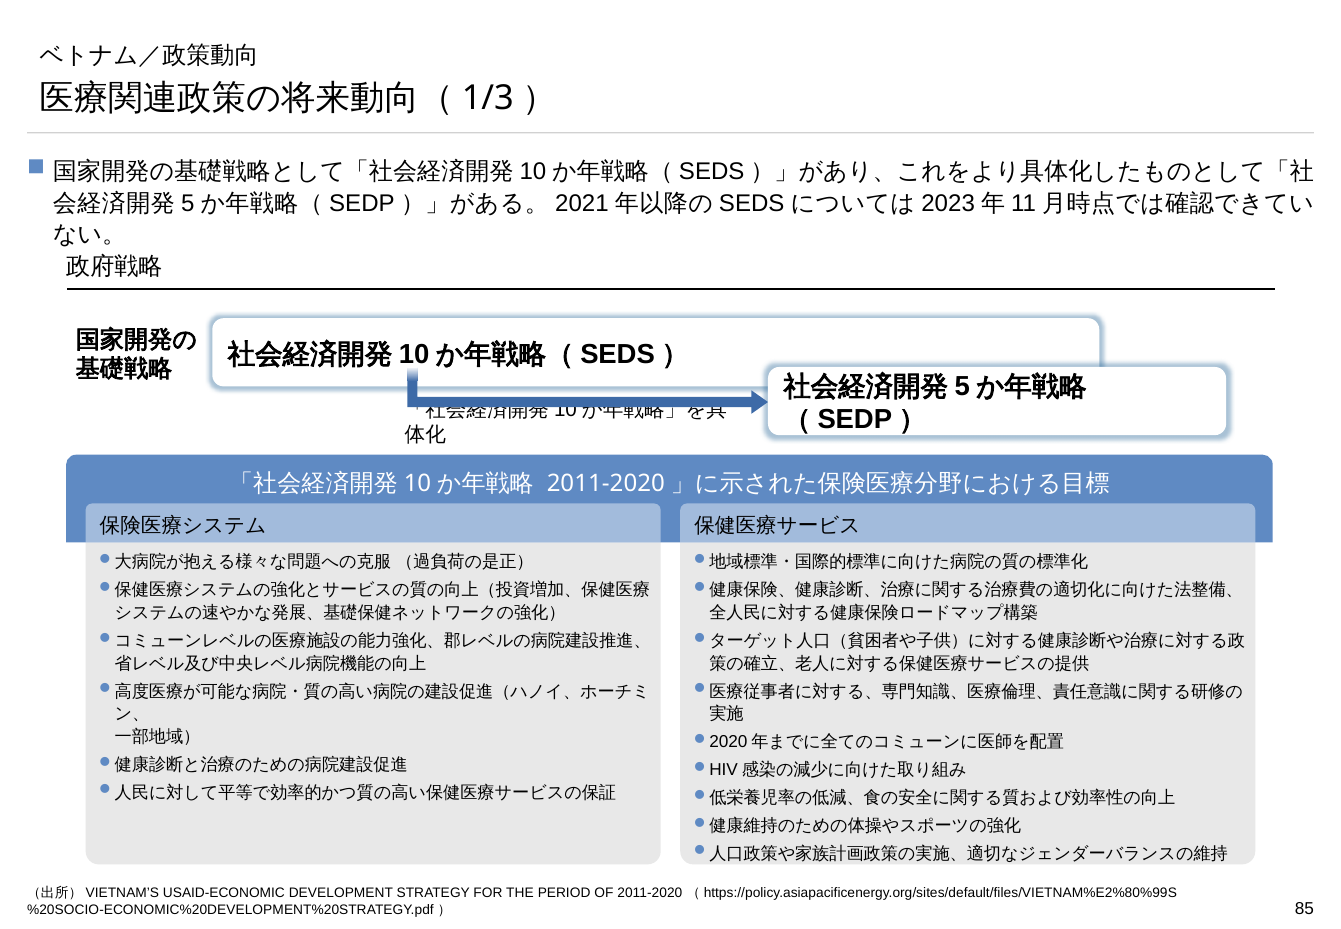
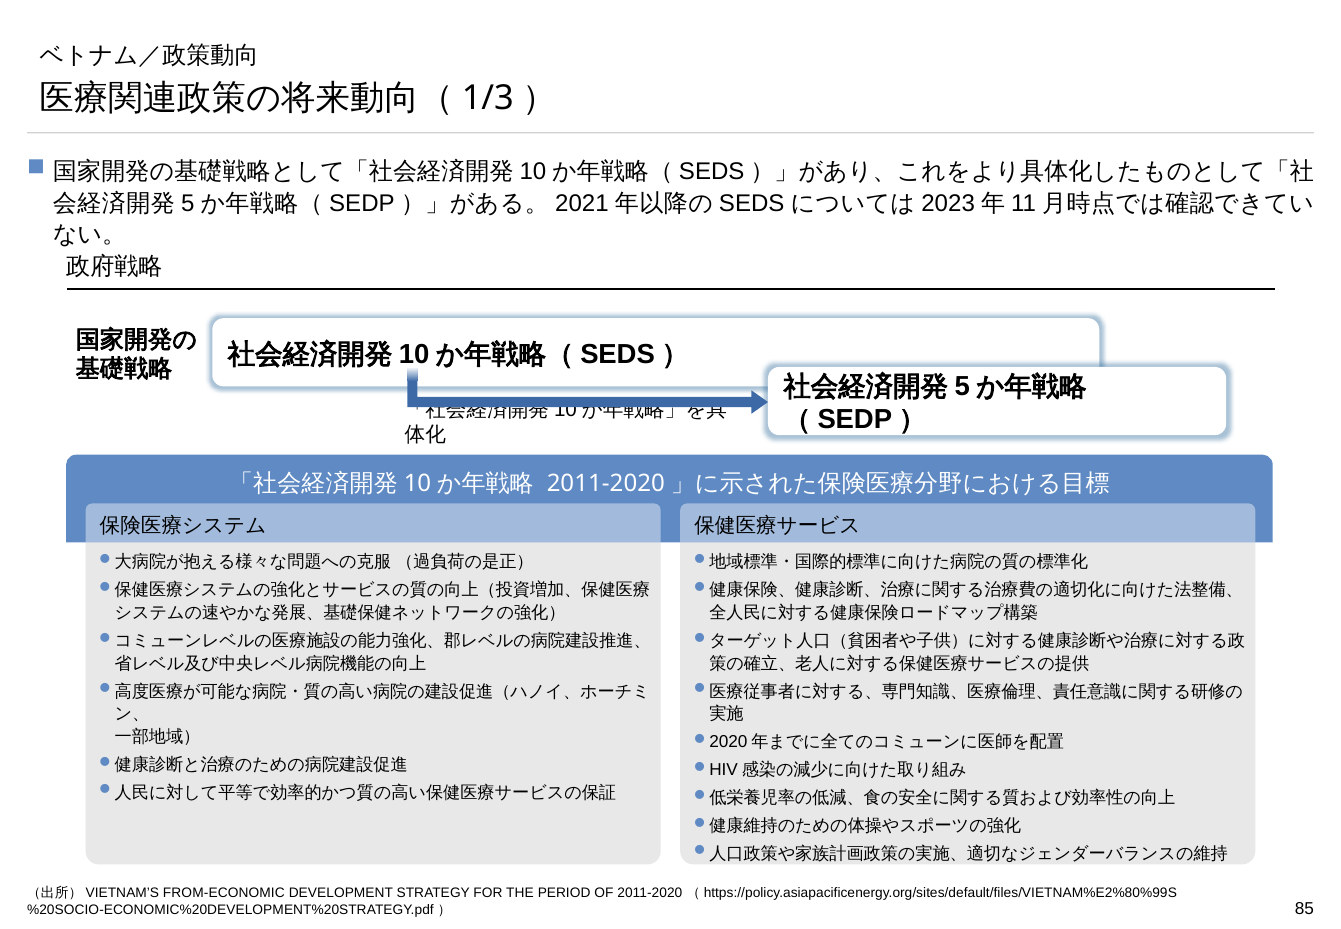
USAID-ECONOMIC: USAID-ECONOMIC -> FROM-ECONOMIC
